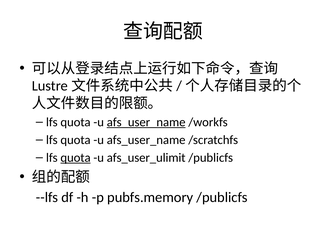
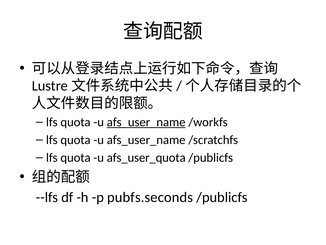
quota at (76, 157) underline: present -> none
afs_user_ulimit: afs_user_ulimit -> afs_user_quota
pubfs.memory: pubfs.memory -> pubfs.seconds
